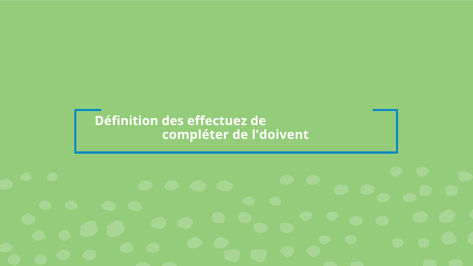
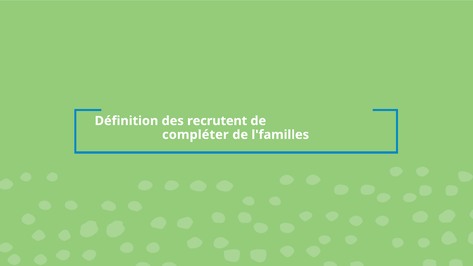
effectuez: effectuez -> recrutent
l'doivent: l'doivent -> l'familles
